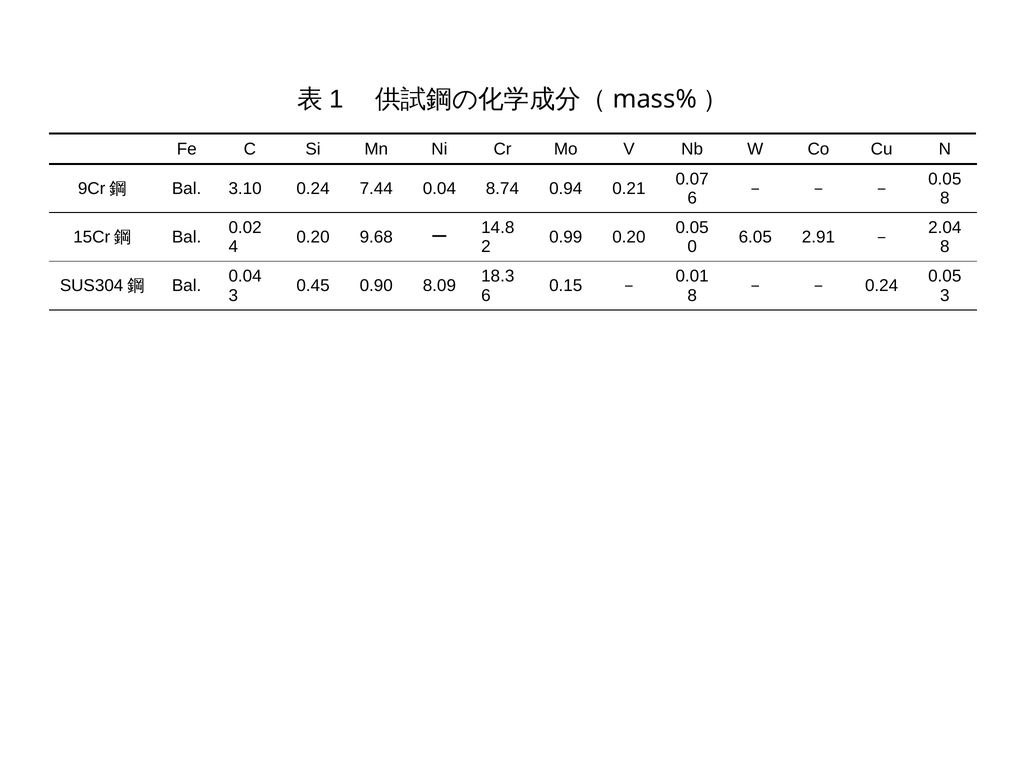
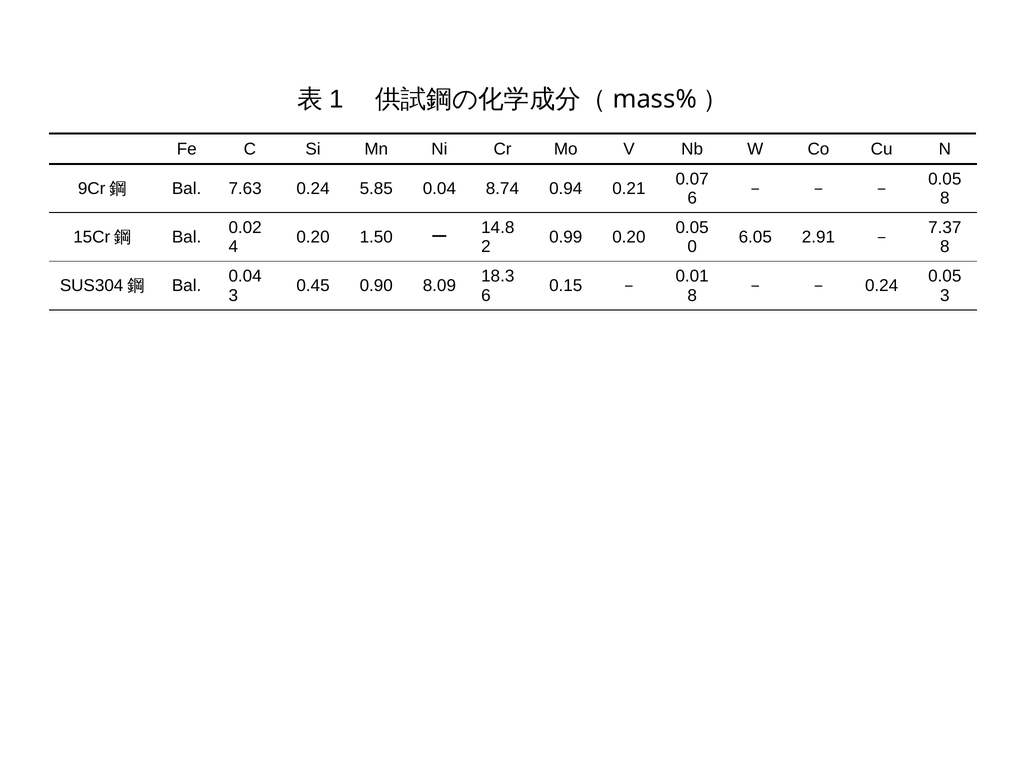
3.10: 3.10 -> 7.63
7.44: 7.44 -> 5.85
2.04: 2.04 -> 7.37
9.68: 9.68 -> 1.50
